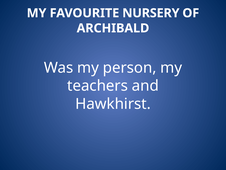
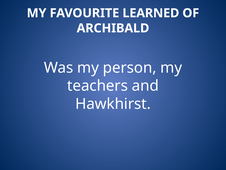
NURSERY: NURSERY -> LEARNED
